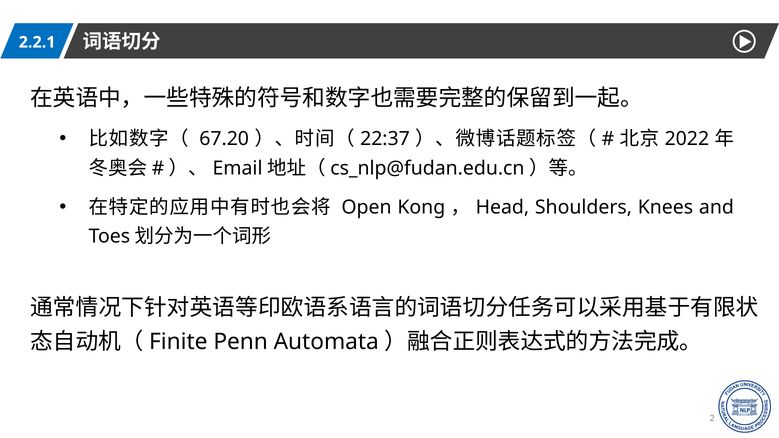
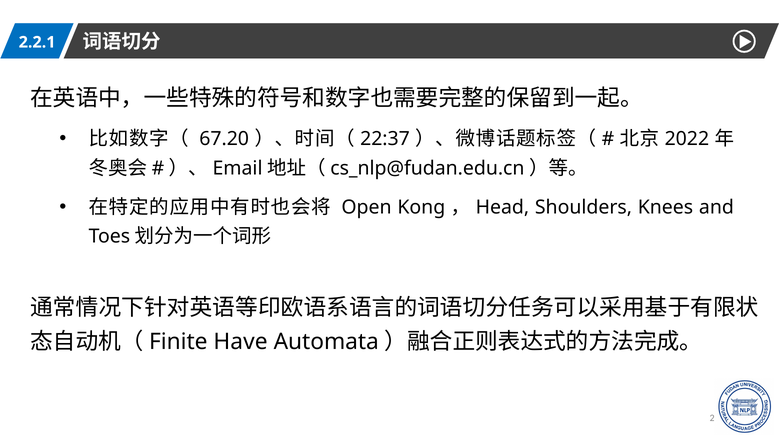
Penn: Penn -> Have
